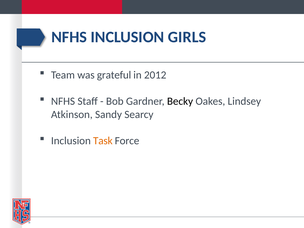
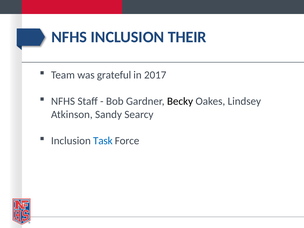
GIRLS: GIRLS -> THEIR
2012: 2012 -> 2017
Task colour: orange -> blue
